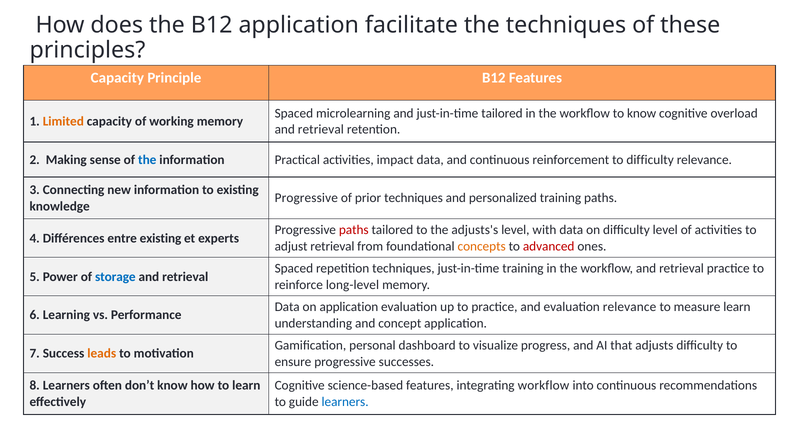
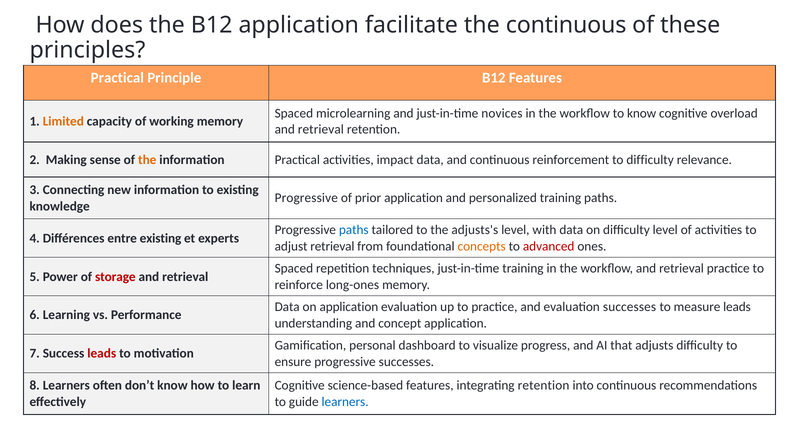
the techniques: techniques -> continuous
Capacity at (117, 78): Capacity -> Practical
just-in-time tailored: tailored -> novices
the at (147, 160) colour: blue -> orange
prior techniques: techniques -> application
paths at (354, 230) colour: red -> blue
storage colour: blue -> red
long-level: long-level -> long-ones
evaluation relevance: relevance -> successes
measure learn: learn -> leads
leads at (102, 354) colour: orange -> red
integrating workflow: workflow -> retention
